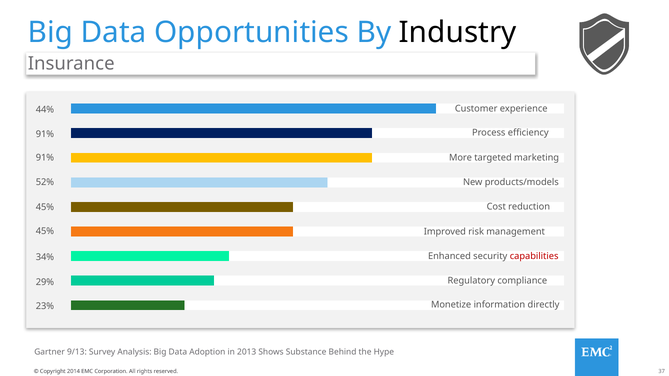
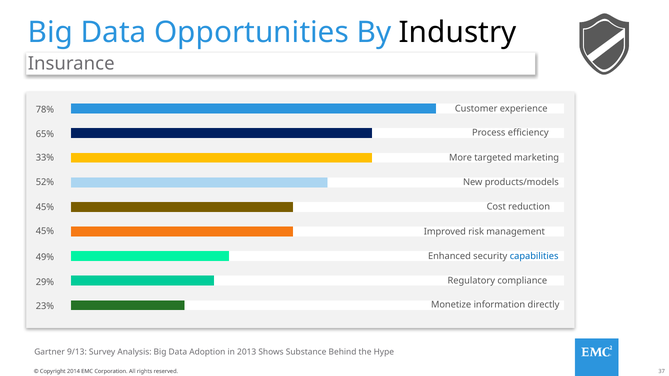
44%: 44% -> 78%
91% at (45, 134): 91% -> 65%
91% at (45, 158): 91% -> 33%
capabilities colour: red -> blue
34%: 34% -> 49%
